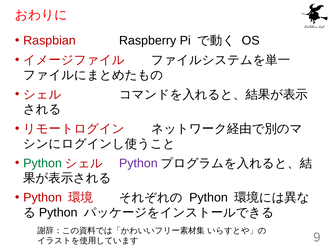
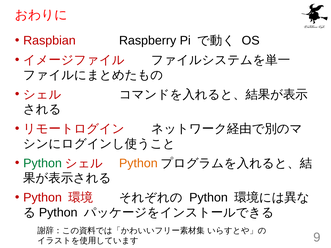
Python at (138, 163) colour: purple -> orange
